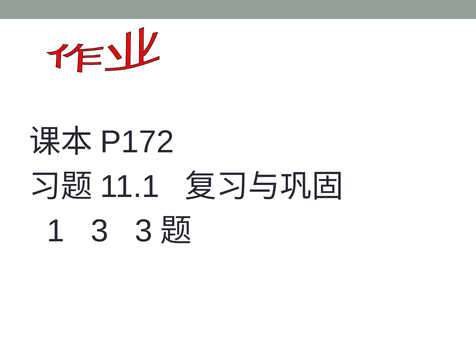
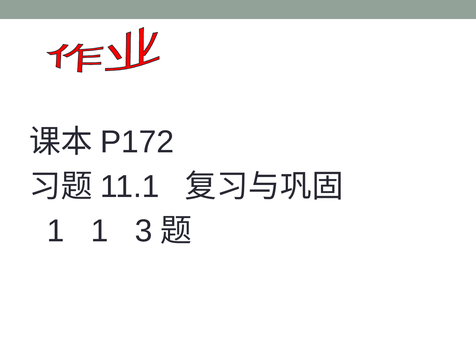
1 3: 3 -> 1
